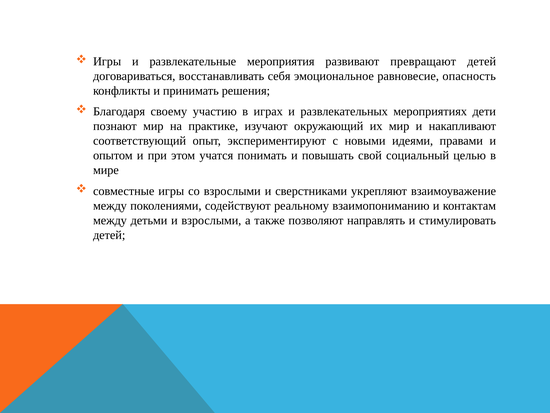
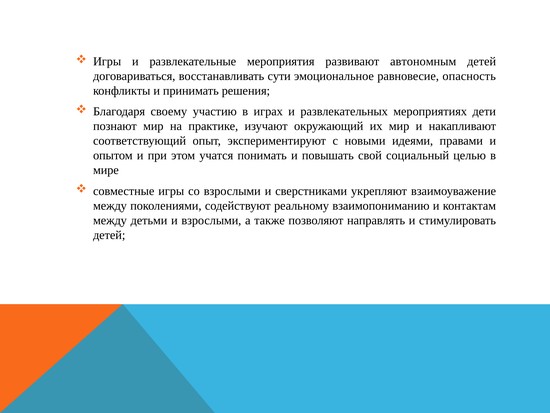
превращают: превращают -> автономным
себя: себя -> сути
